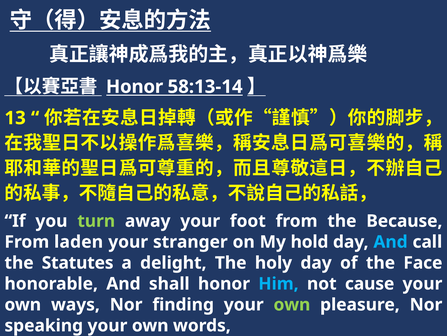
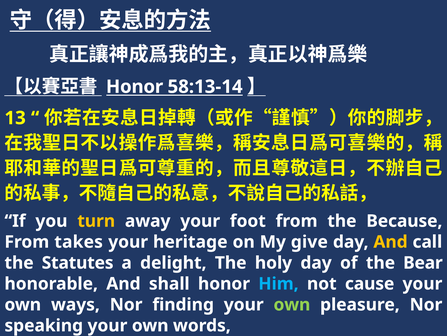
turn colour: light green -> yellow
laden: laden -> takes
stranger: stranger -> heritage
hold: hold -> give
And at (391, 241) colour: light blue -> yellow
Face: Face -> Bear
